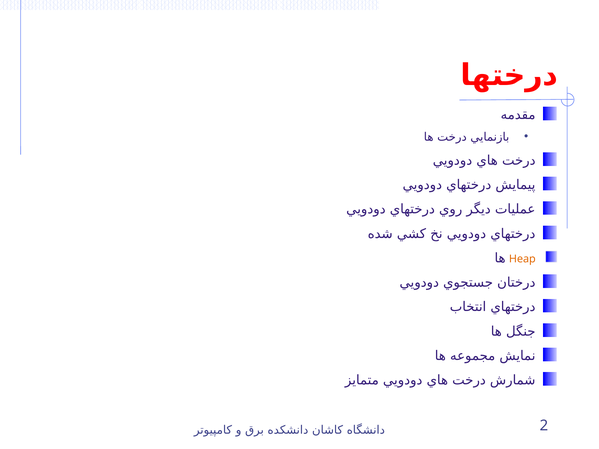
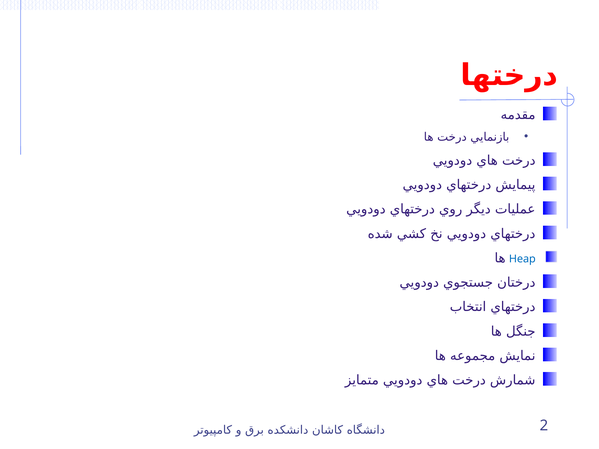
Heap colour: orange -> blue
